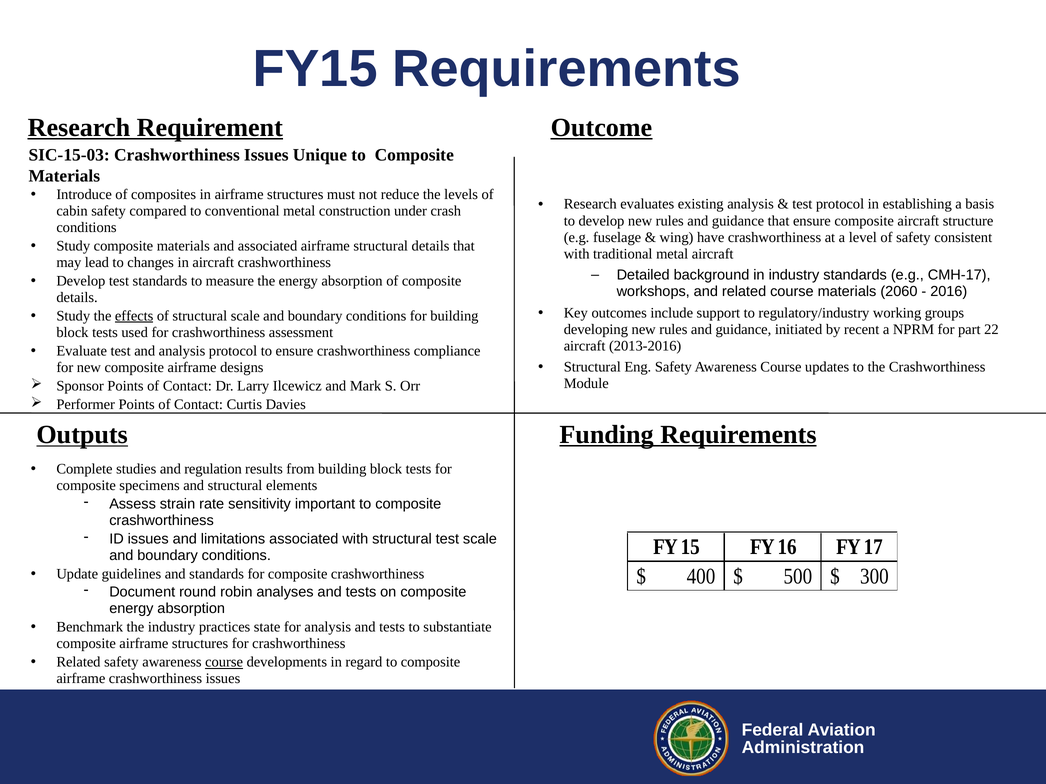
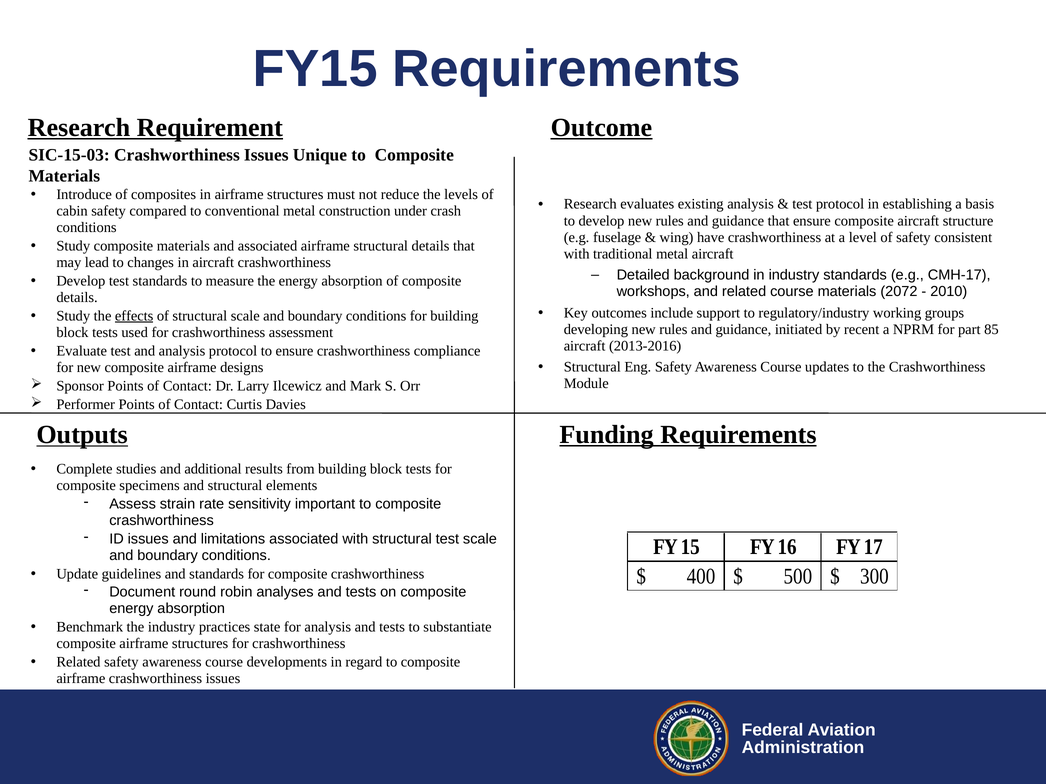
2060: 2060 -> 2072
2016: 2016 -> 2010
22: 22 -> 85
regulation: regulation -> additional
course at (224, 663) underline: present -> none
